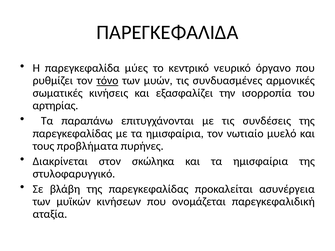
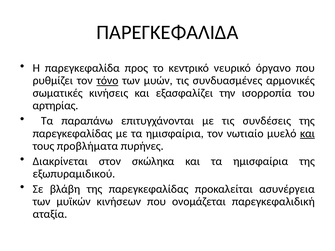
μύες: μύες -> προς
και at (307, 134) underline: none -> present
στυλοφαρυγγικό: στυλοφαρυγγικό -> εξωπυραμιδικού
